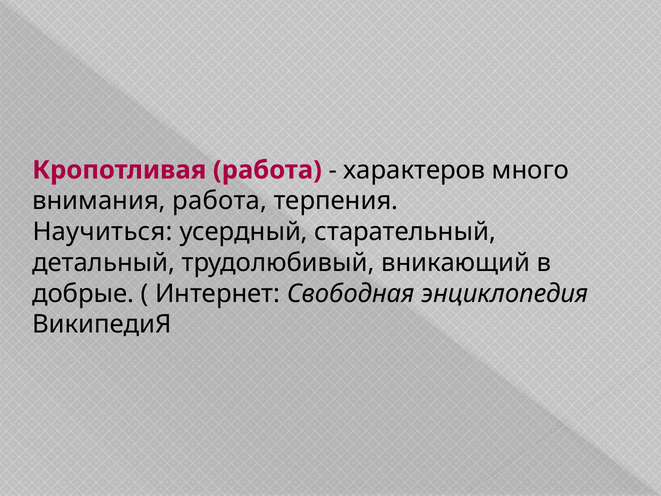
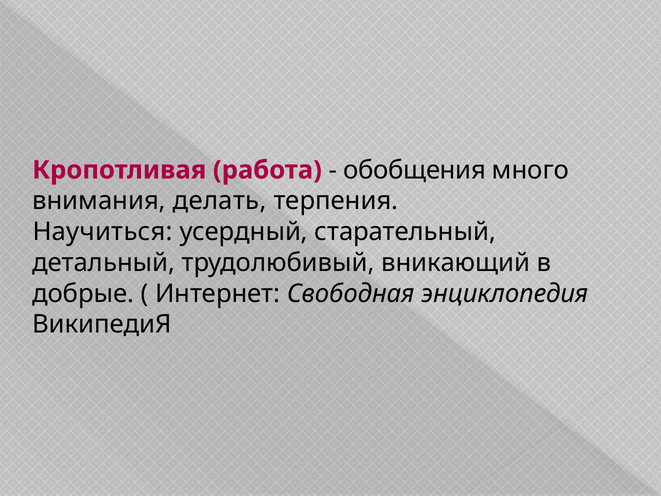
характеров: характеров -> обобщения
внимания работа: работа -> делать
